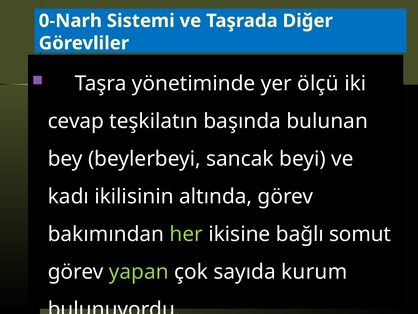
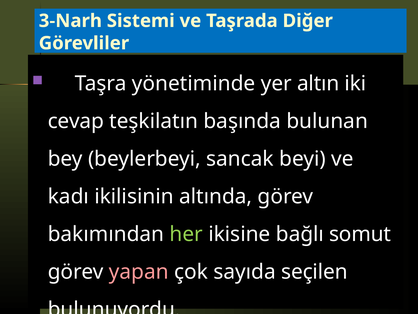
0-Narh: 0-Narh -> 3-Narh
ölçü: ölçü -> altın
yapan colour: light green -> pink
kurum: kurum -> seçilen
